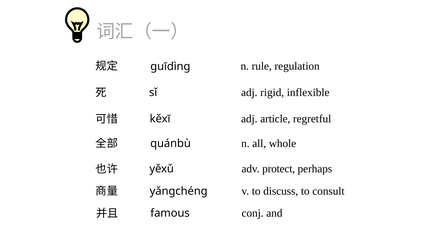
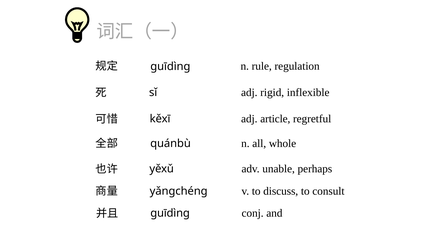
protect: protect -> unable
famous at (170, 214): famous -> guīdìng
